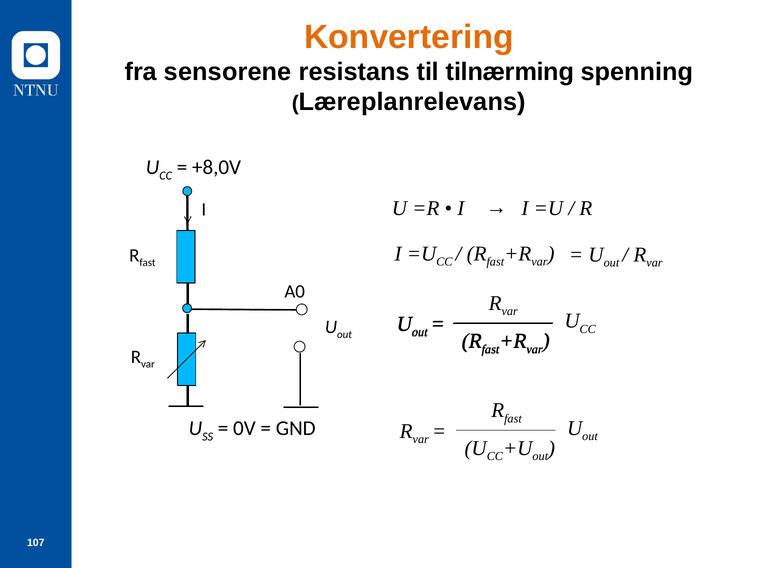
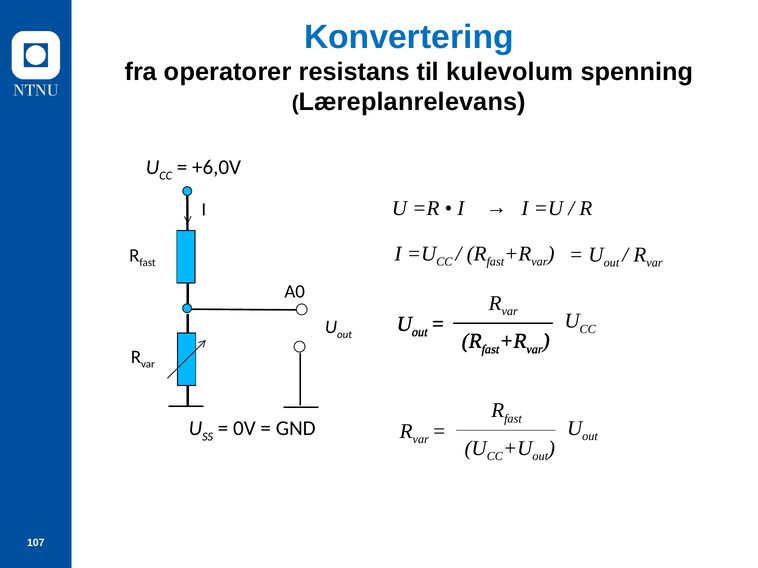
Konvertering colour: orange -> blue
sensorene: sensorene -> operatorer
tilnærming: tilnærming -> kulevolum
+8,0V: +8,0V -> +6,0V
